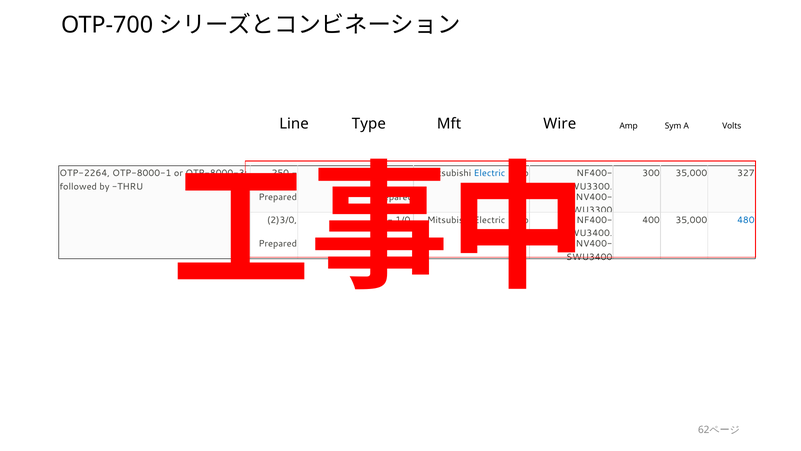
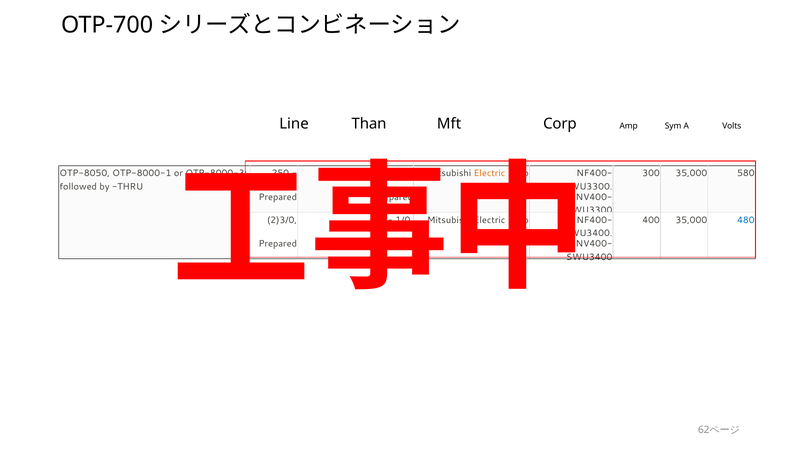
Type: Type -> Than
Mft Wire: Wire -> Corp
OTP-2264: OTP-2264 -> OTP-8050
Electric at (489, 173) colour: blue -> orange
327: 327 -> 580
